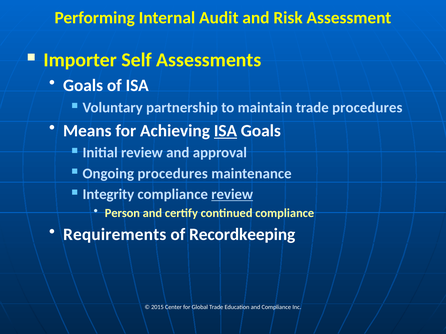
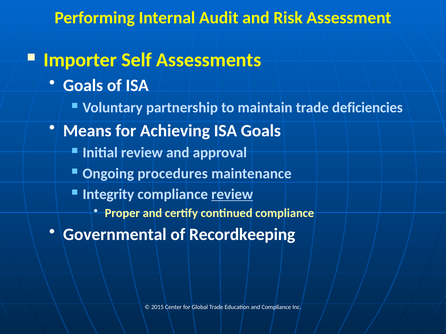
trade procedures: procedures -> deficiencies
ISA at (225, 131) underline: present -> none
Person: Person -> Proper
Requirements: Requirements -> Governmental
